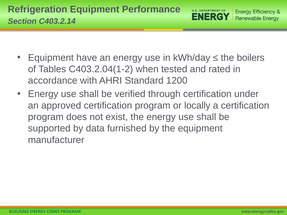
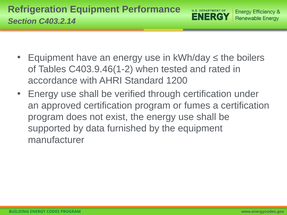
C403.2.04(1-2: C403.2.04(1-2 -> C403.9.46(1-2
locally: locally -> fumes
